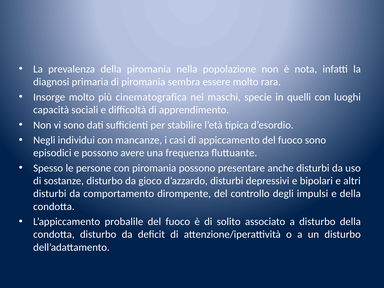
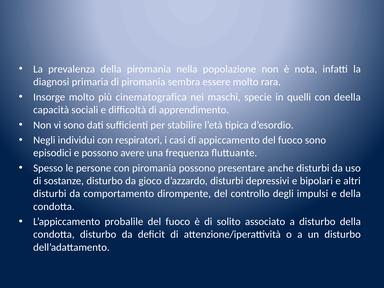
luoghi: luoghi -> deella
mancanze: mancanze -> respiratori
